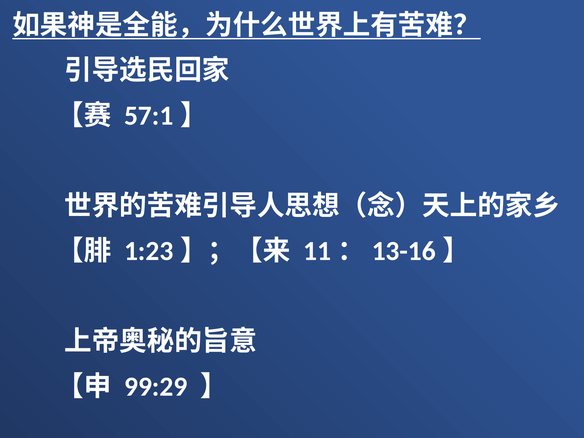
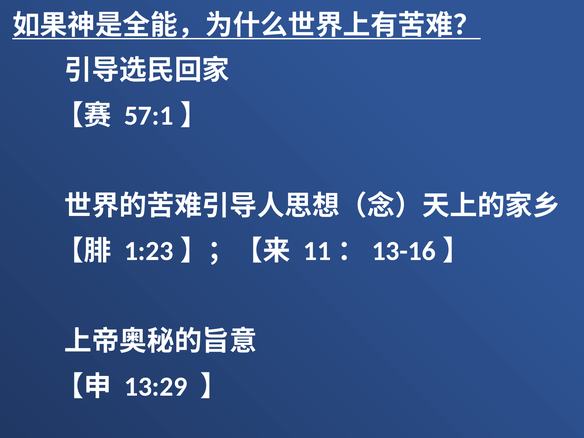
99:29: 99:29 -> 13:29
